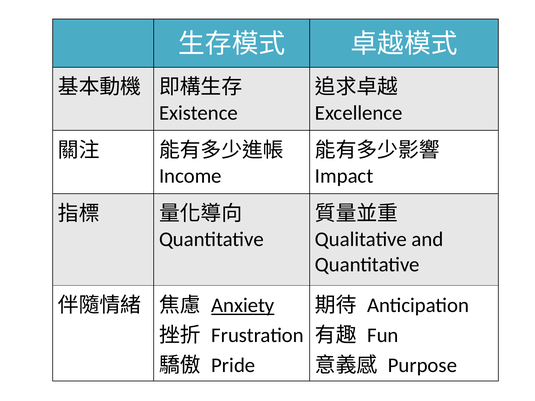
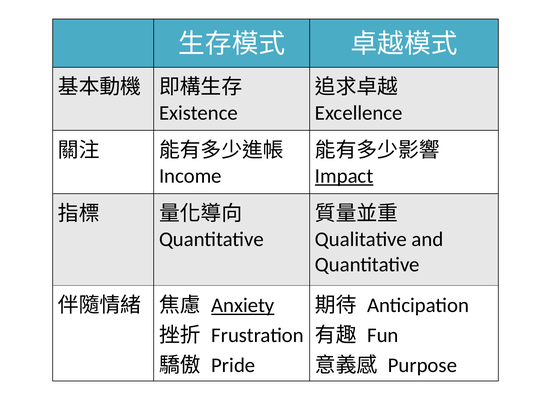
Impact underline: none -> present
